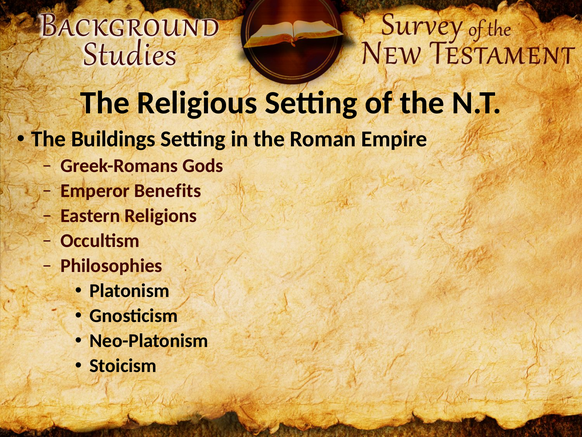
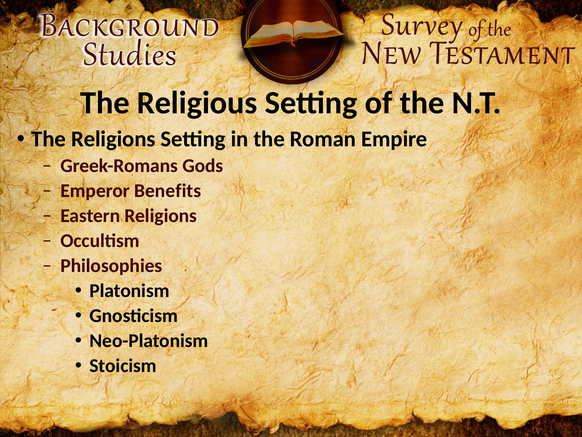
The Buildings: Buildings -> Religions
